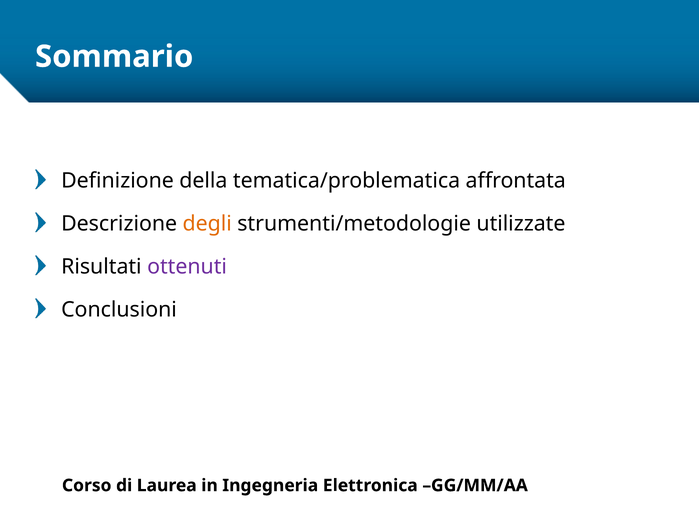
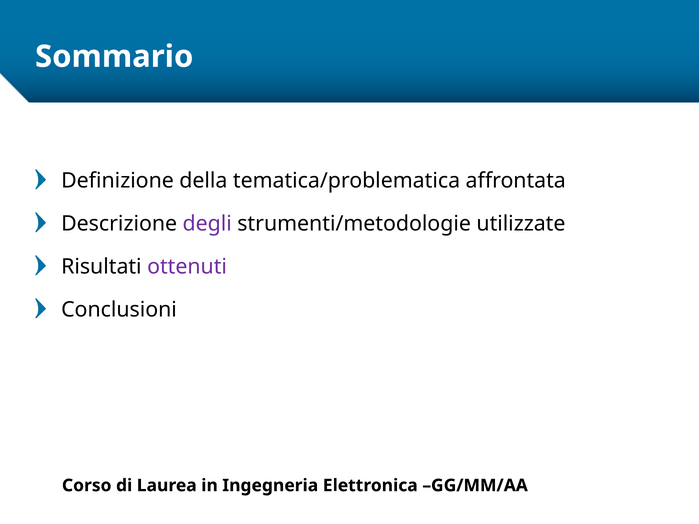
degli colour: orange -> purple
